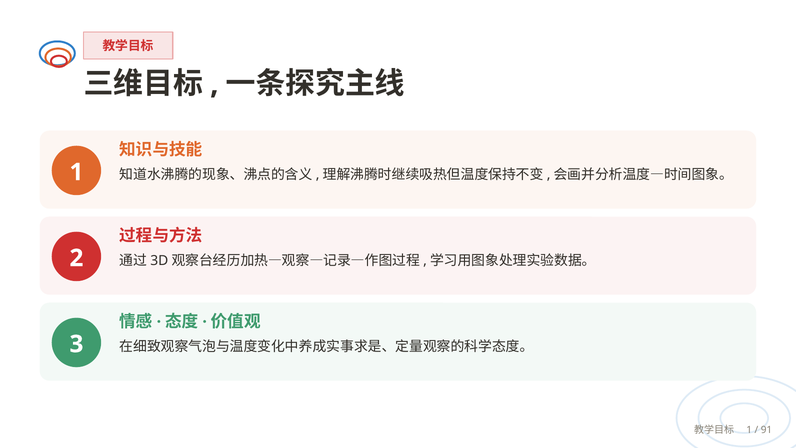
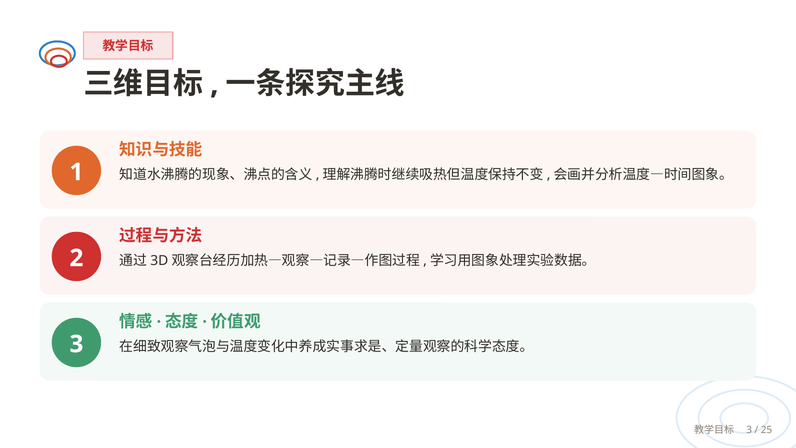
1 at (749, 430): 1 -> 3
91: 91 -> 25
